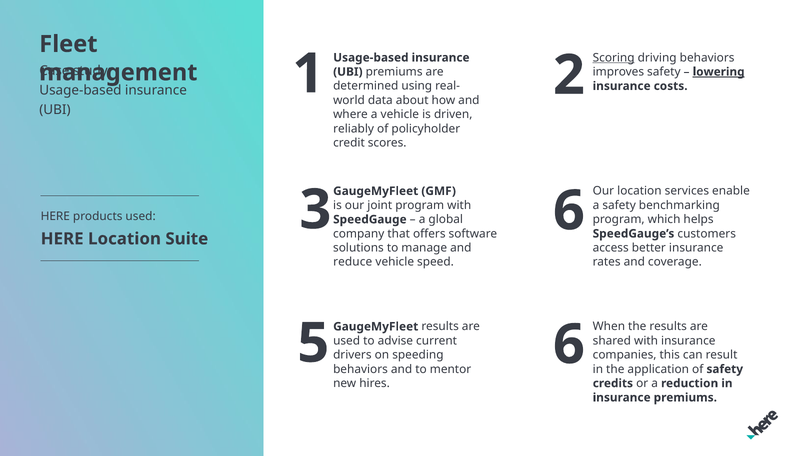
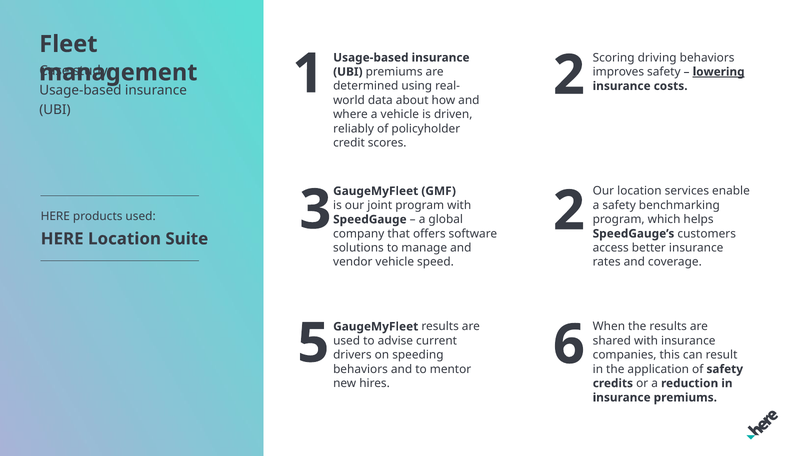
Scoring underline: present -> none
3 6: 6 -> 2
reduce: reduce -> vendor
